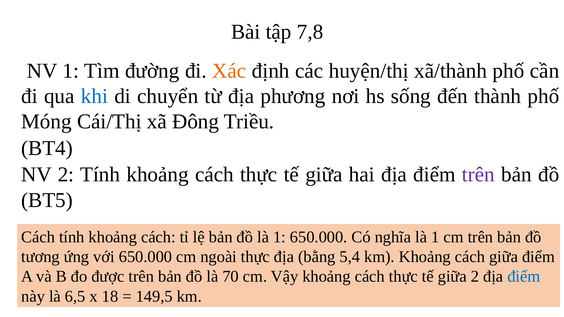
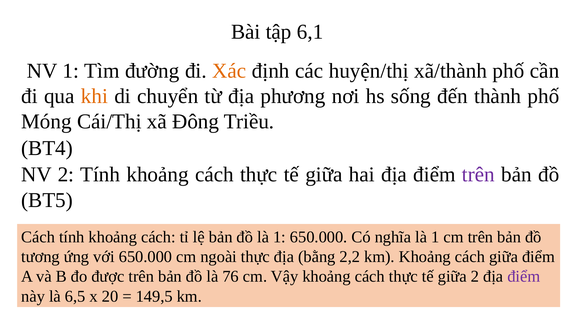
7,8: 7,8 -> 6,1
khi colour: blue -> orange
5,4: 5,4 -> 2,2
70: 70 -> 76
điểm at (524, 277) colour: blue -> purple
18: 18 -> 20
